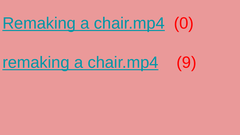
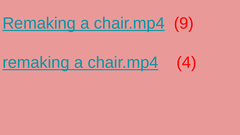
0: 0 -> 9
9: 9 -> 4
